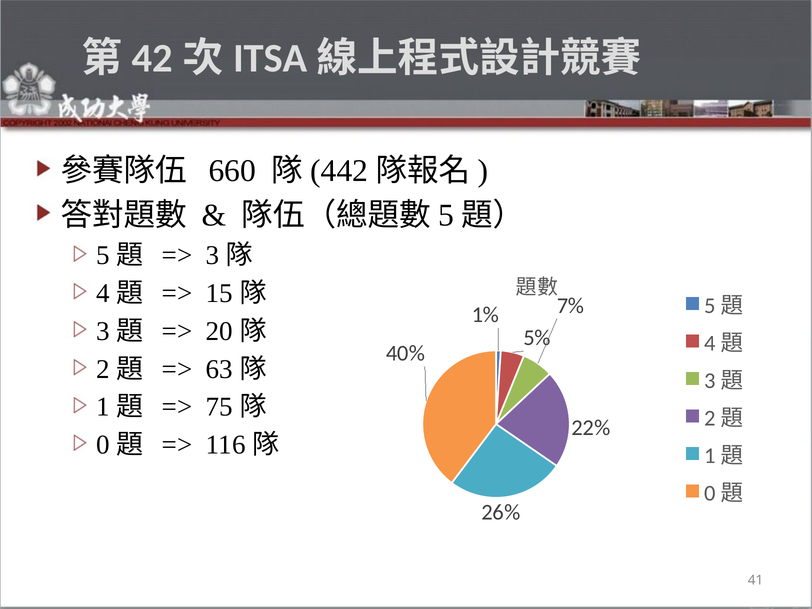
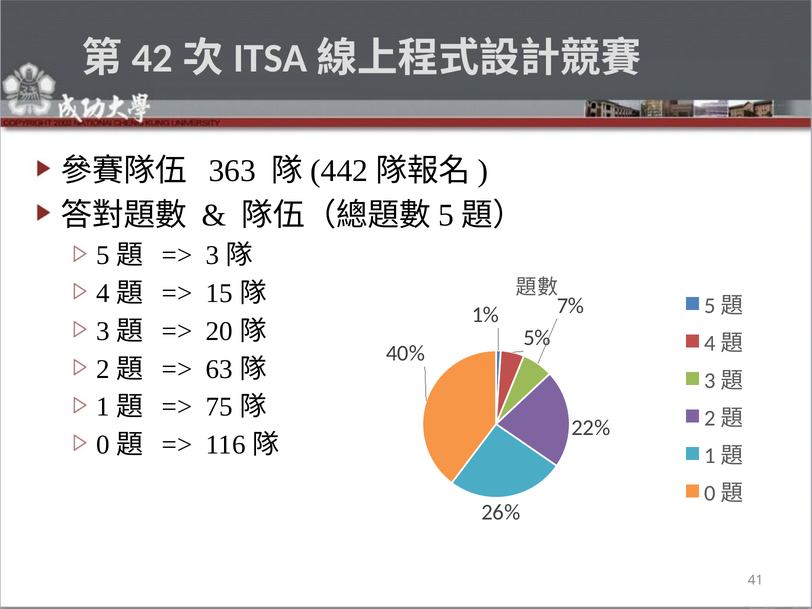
660: 660 -> 363
